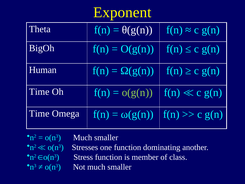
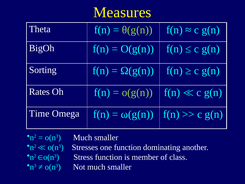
Exponent: Exponent -> Measures
θ(g(n colour: white -> light green
Human: Human -> Sorting
Time at (39, 92): Time -> Rates
